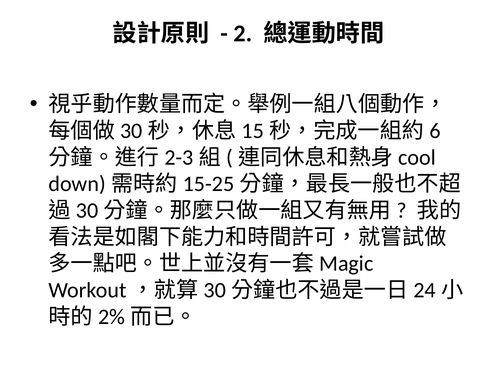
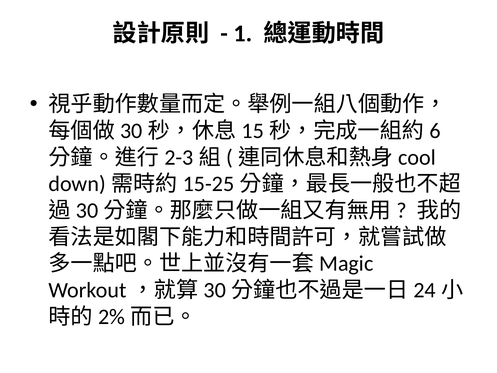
2: 2 -> 1
